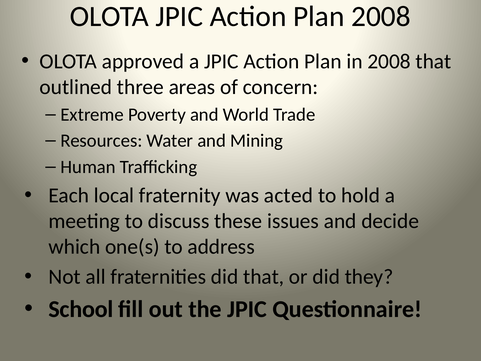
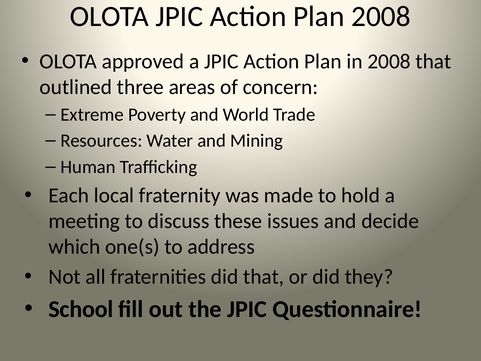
acted: acted -> made
